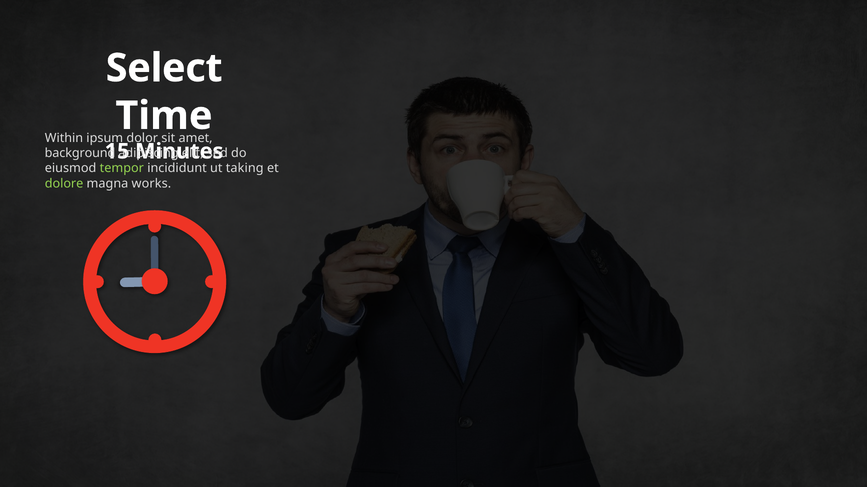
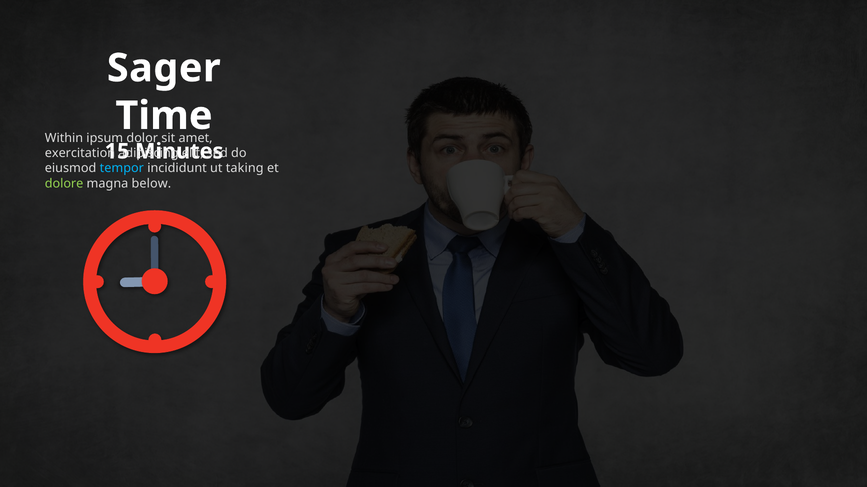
Select: Select -> Sager
background: background -> exercitation
tempor colour: light green -> light blue
works: works -> below
